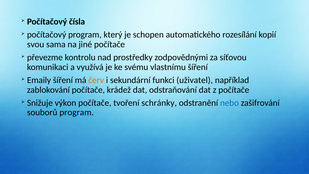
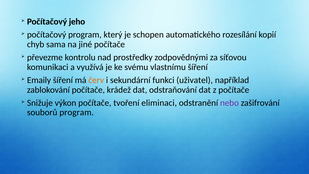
čísla: čísla -> jeho
svou: svou -> chyb
schránky: schránky -> eliminaci
nebo colour: blue -> purple
